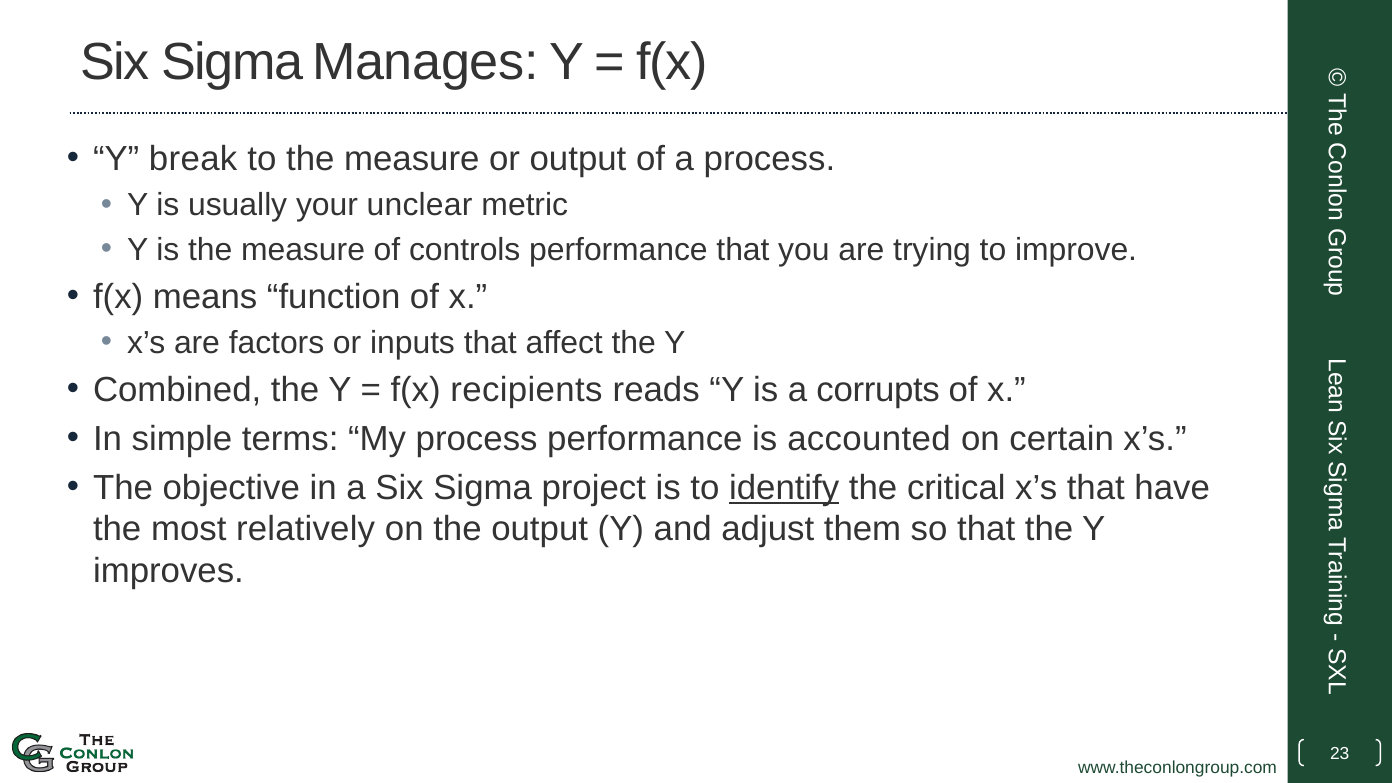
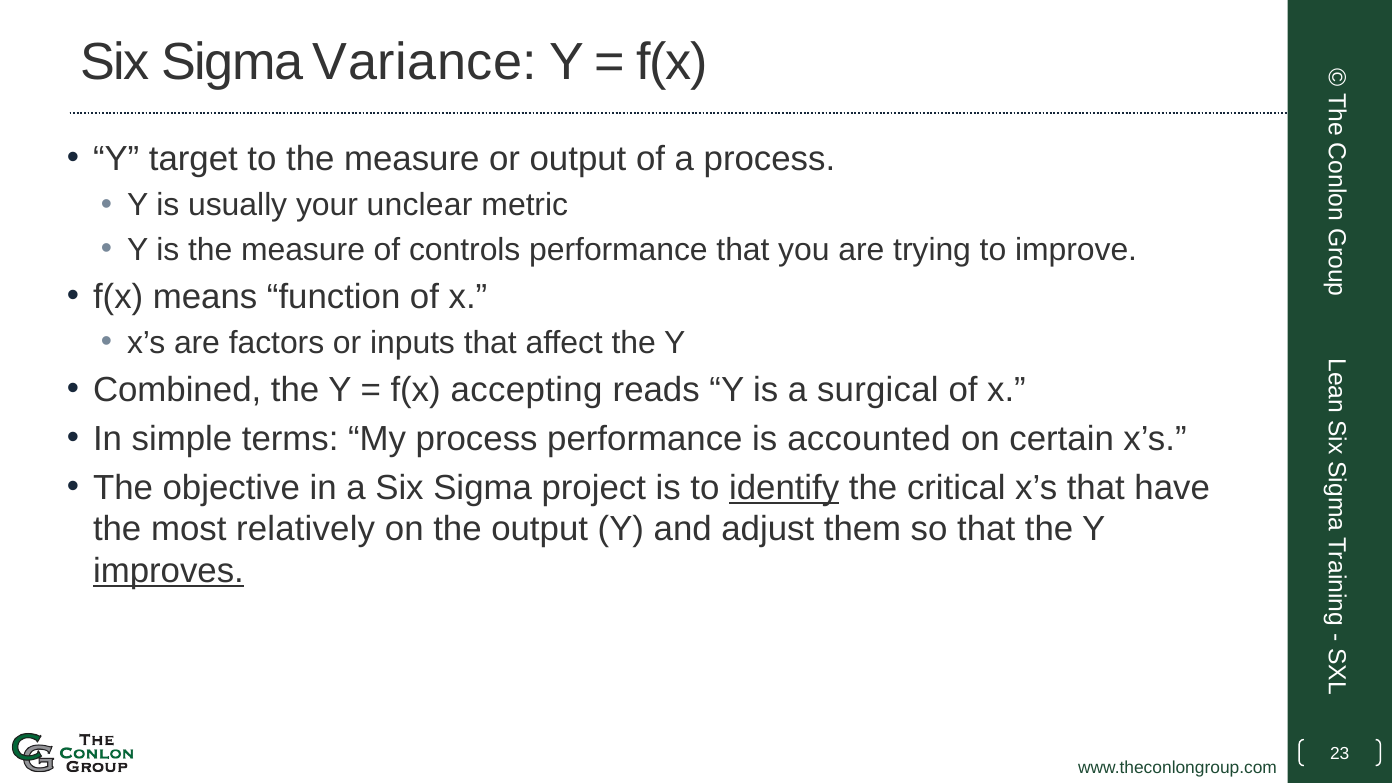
Manages: Manages -> Variance
break: break -> target
recipients: recipients -> accepting
corrupts: corrupts -> surgical
improves underline: none -> present
